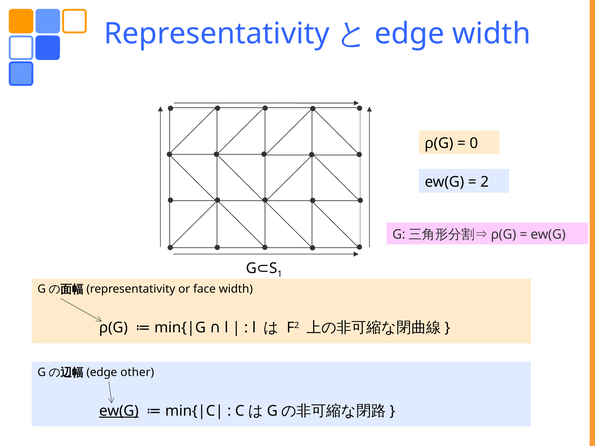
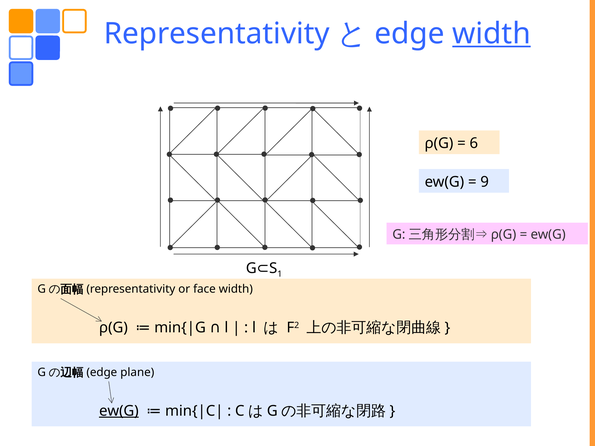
width at (491, 34) underline: none -> present
0: 0 -> 6
2: 2 -> 9
other: other -> plane
